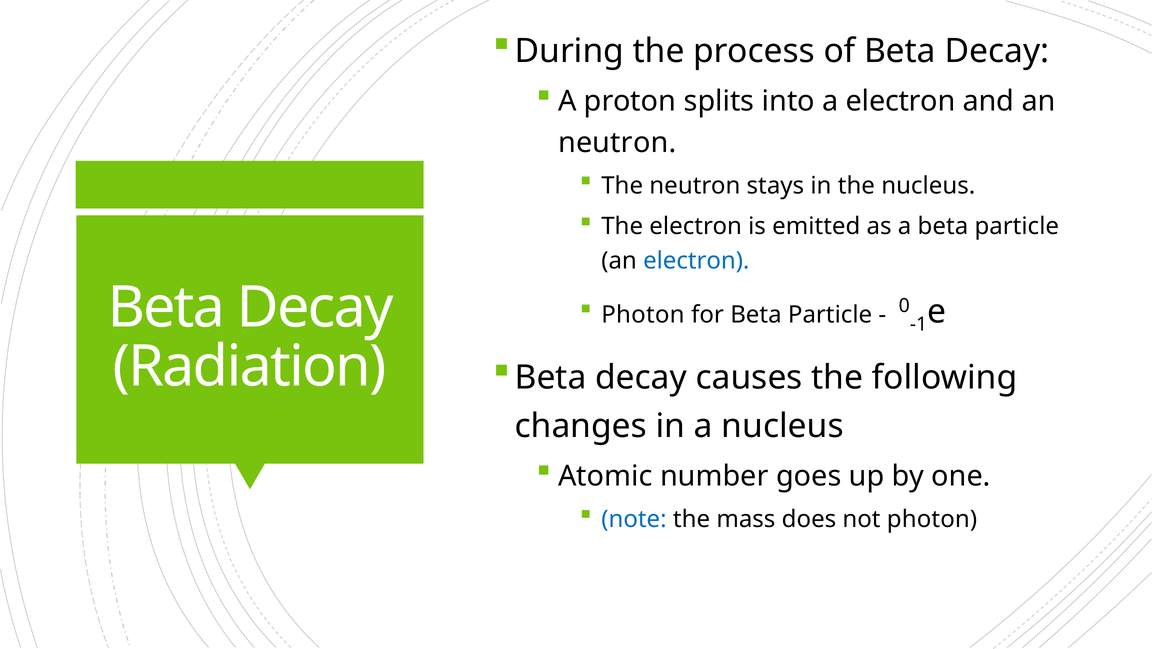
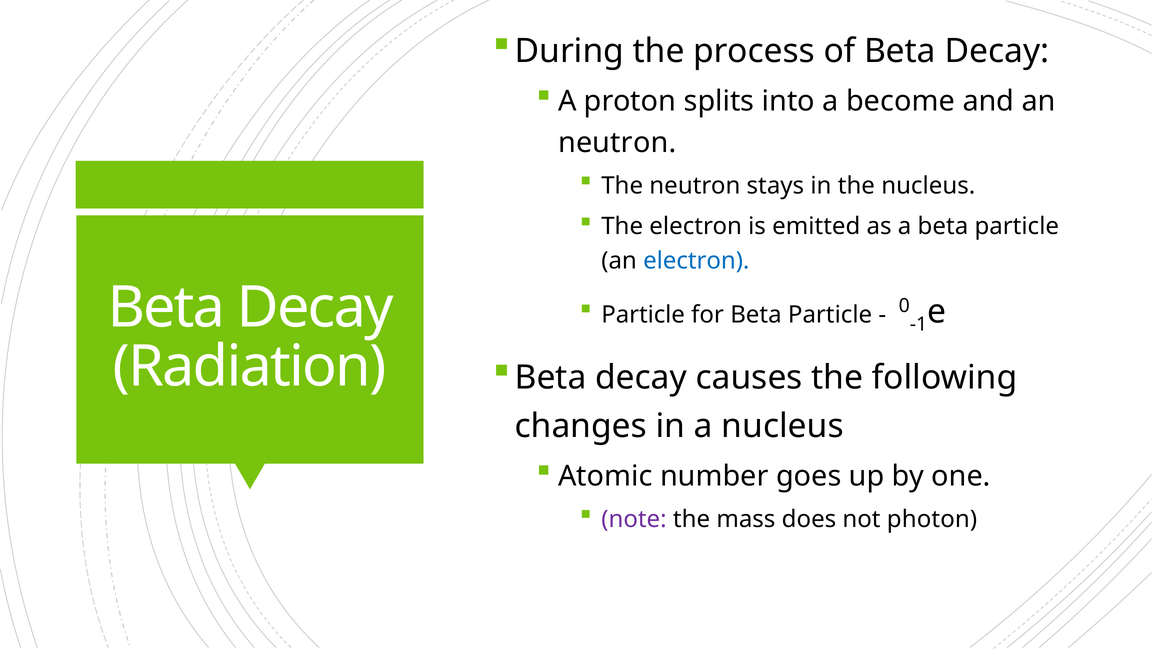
a electron: electron -> become
Photon at (643, 315): Photon -> Particle
note colour: blue -> purple
